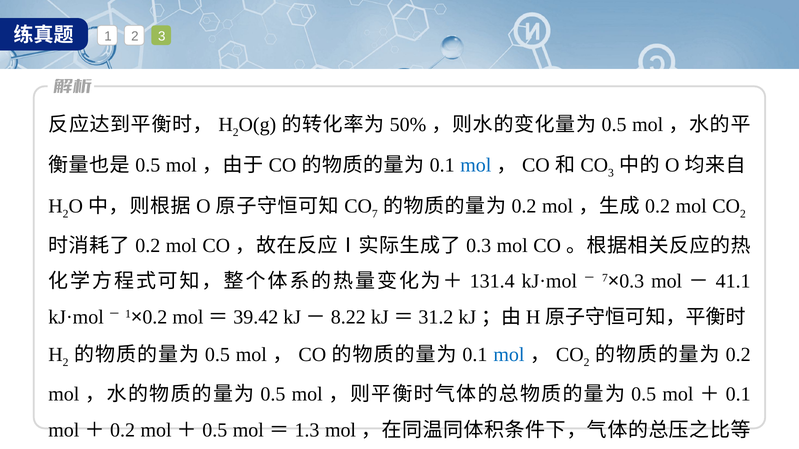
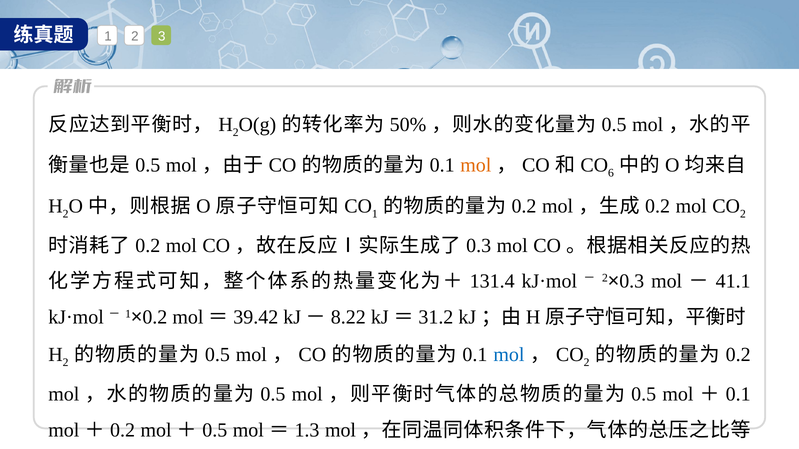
mol at (476, 166) colour: blue -> orange
3 at (611, 173): 3 -> 6
7 at (375, 214): 7 -> 1
7 at (605, 278): 7 -> 2
